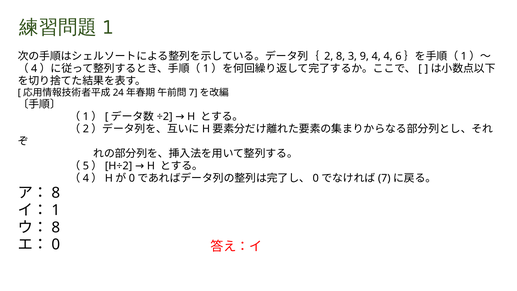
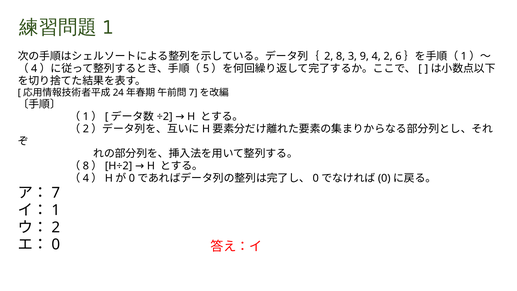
4 4: 4 -> 2
1 at (206, 69): 1 -> 5
5 at (86, 166): 5 -> 8
7 at (384, 178): 7 -> 0
8 at (56, 193): 8 -> 7
8 at (56, 227): 8 -> 2
